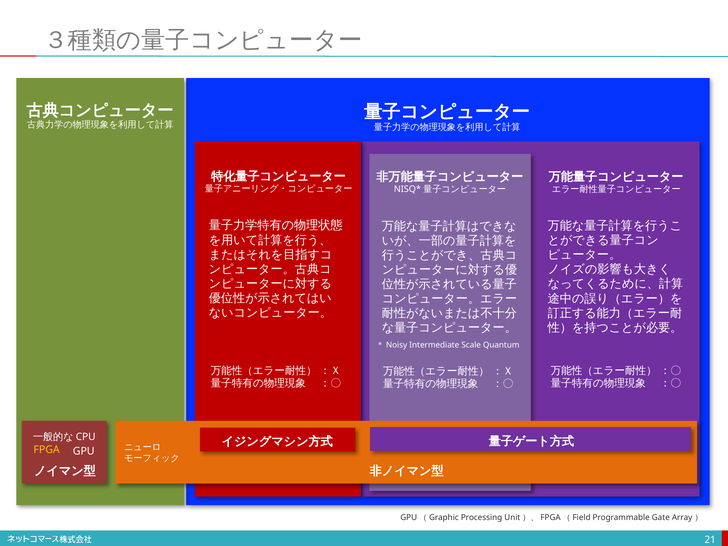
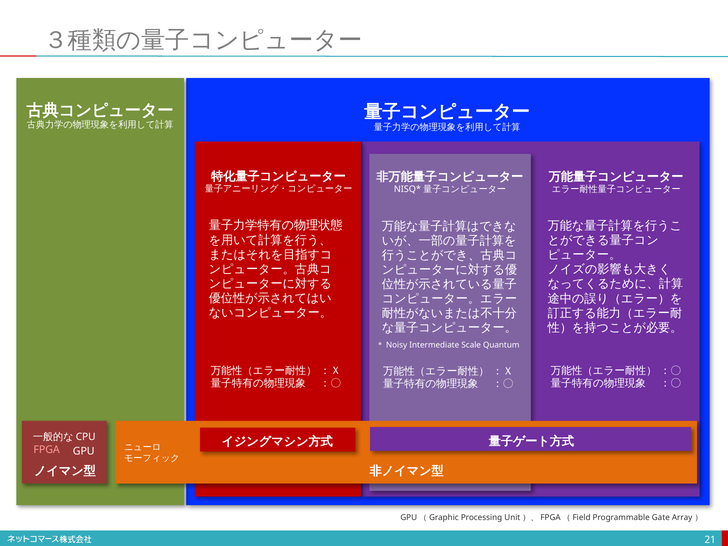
FPGA colour: yellow -> pink
